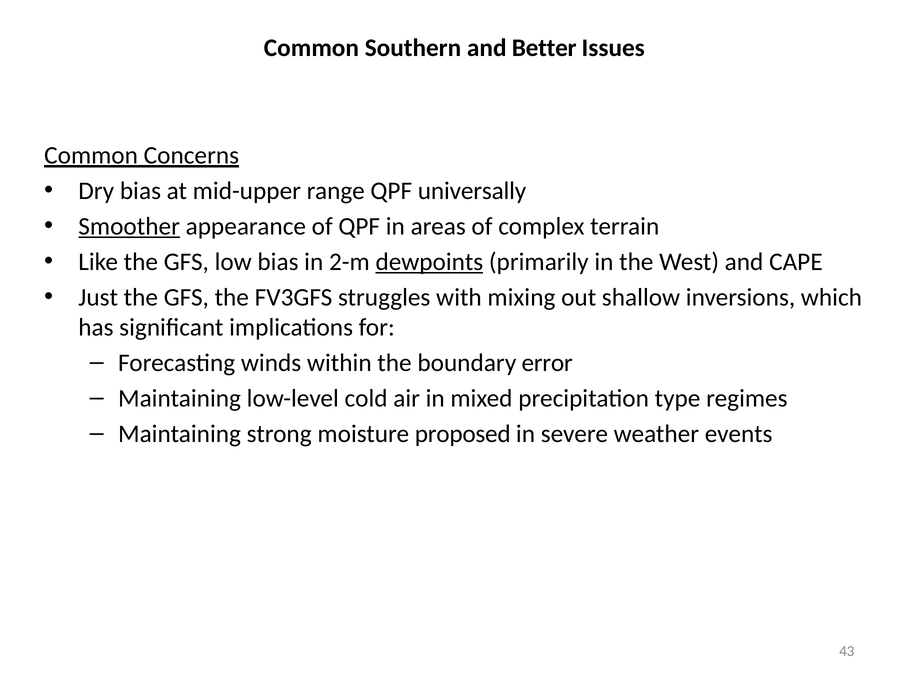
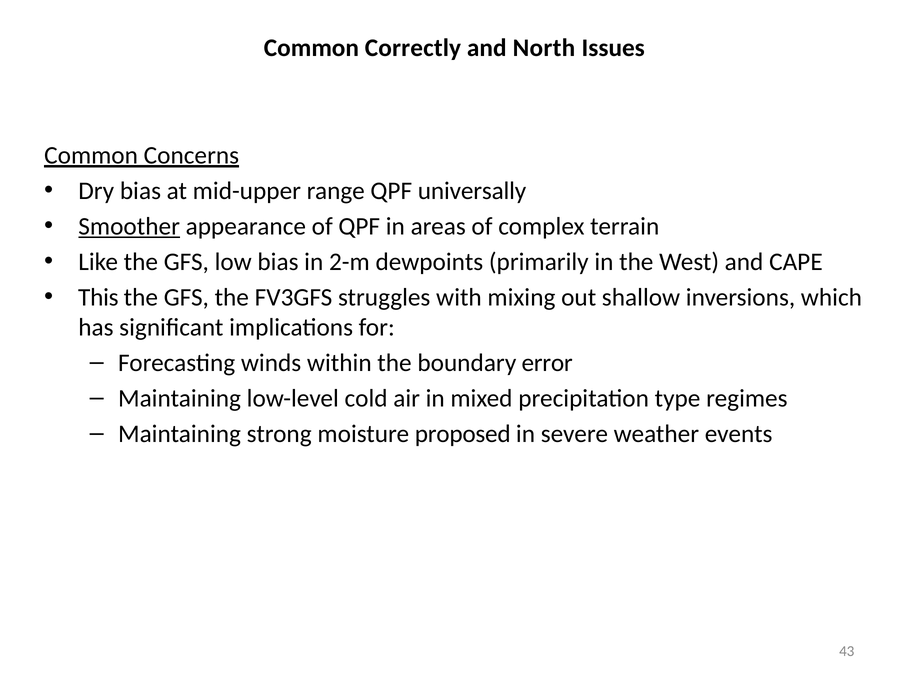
Southern: Southern -> Correctly
Better: Better -> North
dewpoints underline: present -> none
Just: Just -> This
